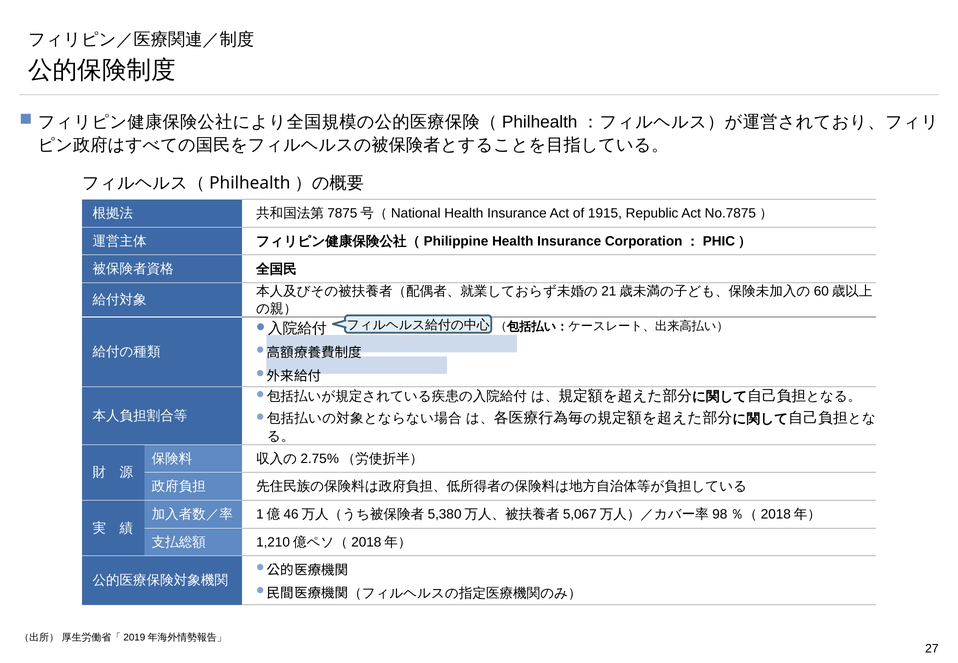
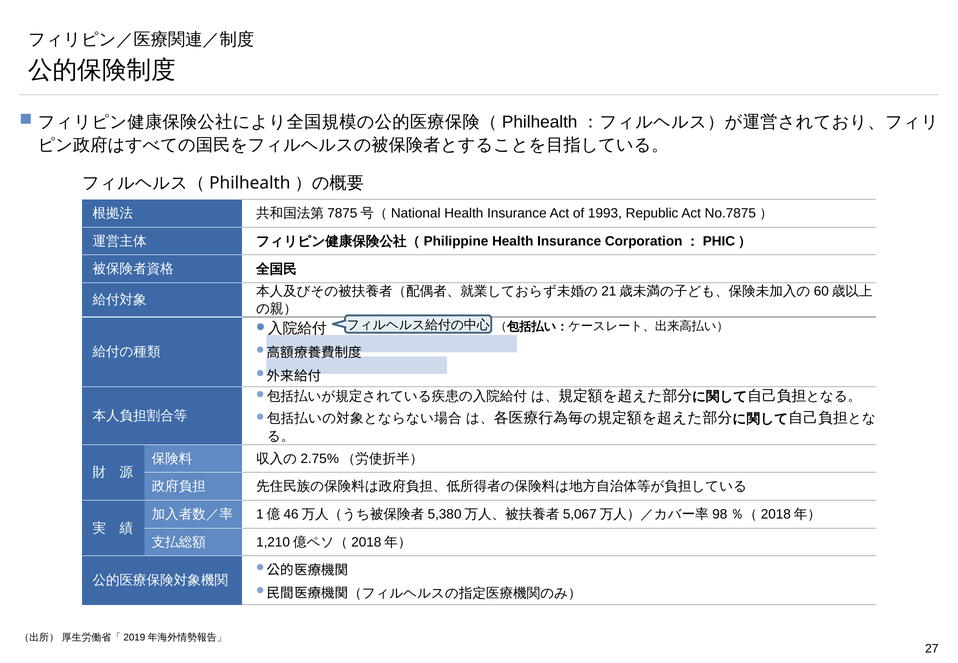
1915: 1915 -> 1993
